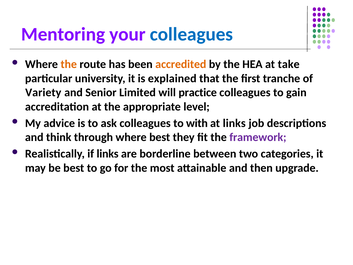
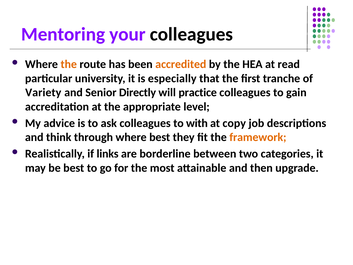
colleagues at (192, 34) colour: blue -> black
take: take -> read
explained: explained -> especially
Limited: Limited -> Directly
at links: links -> copy
framework colour: purple -> orange
